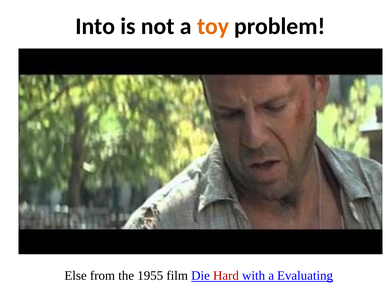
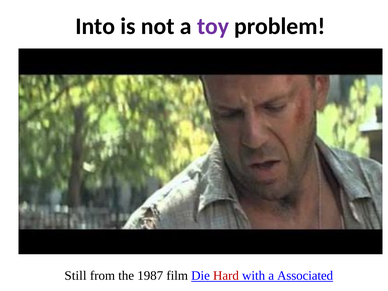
toy colour: orange -> purple
Else: Else -> Still
1955: 1955 -> 1987
Evaluating: Evaluating -> Associated
